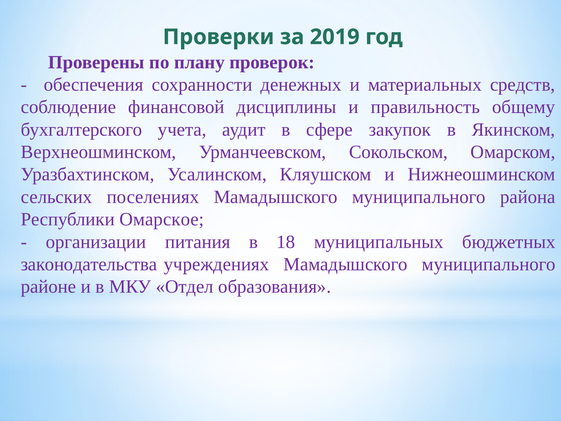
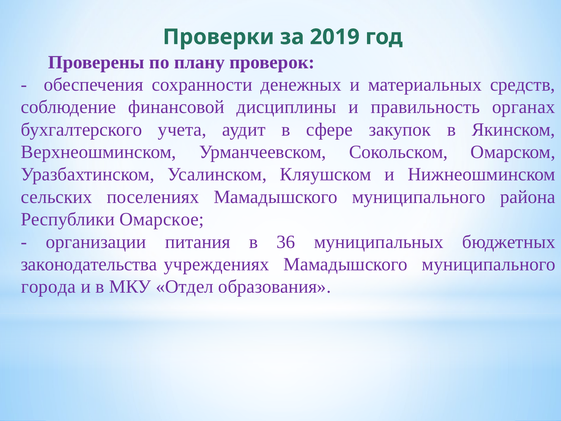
общему: общему -> органах
18: 18 -> 36
районе: районе -> города
